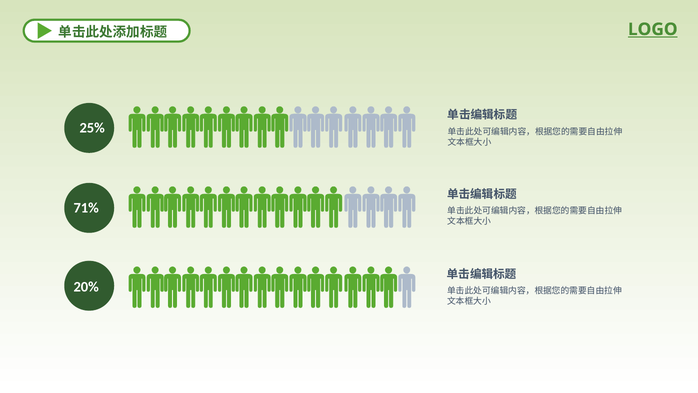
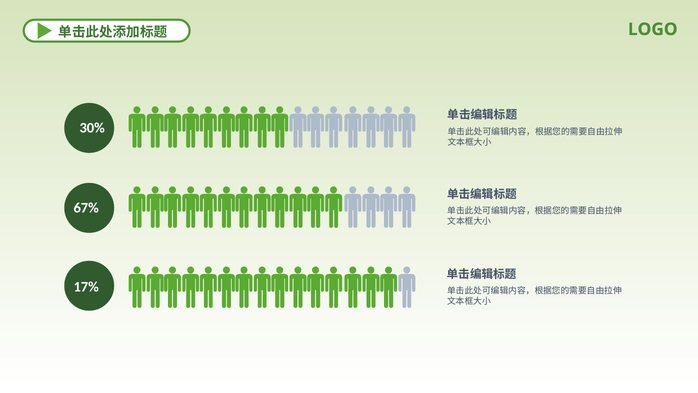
LOGO underline: present -> none
25%: 25% -> 30%
71%: 71% -> 67%
20%: 20% -> 17%
